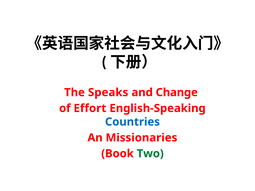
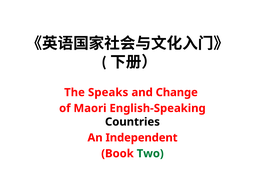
Effort: Effort -> Maori
Countries colour: blue -> black
Missionaries: Missionaries -> Independent
